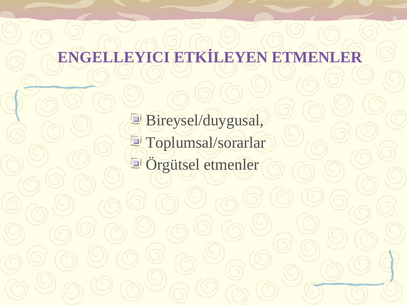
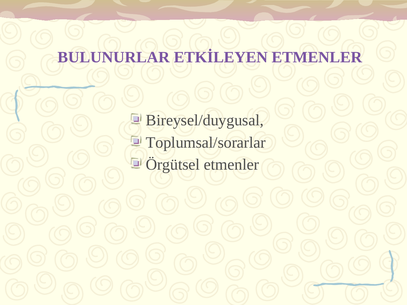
ENGELLEYICI: ENGELLEYICI -> BULUNURLAR
